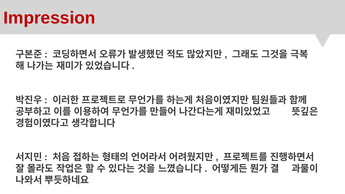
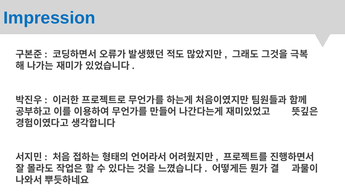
Impression colour: red -> blue
